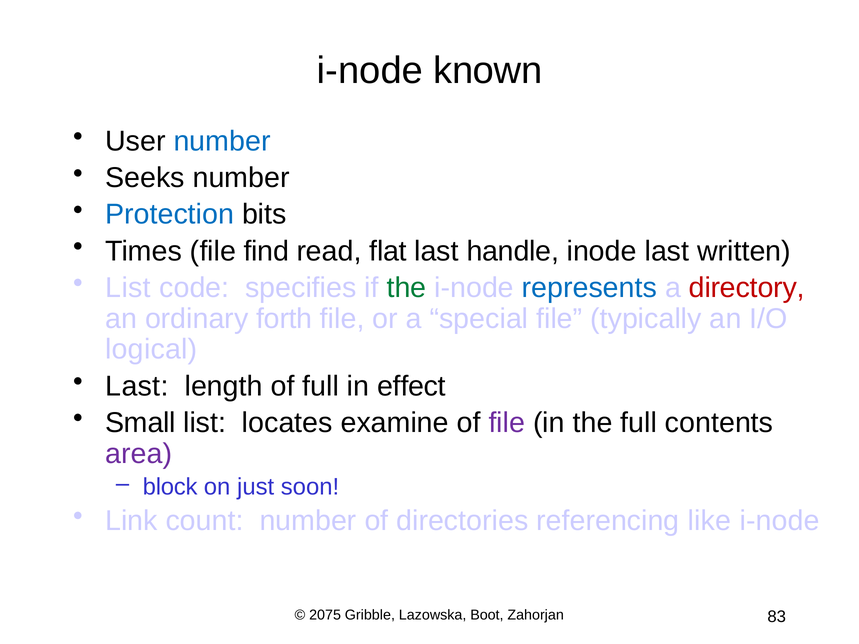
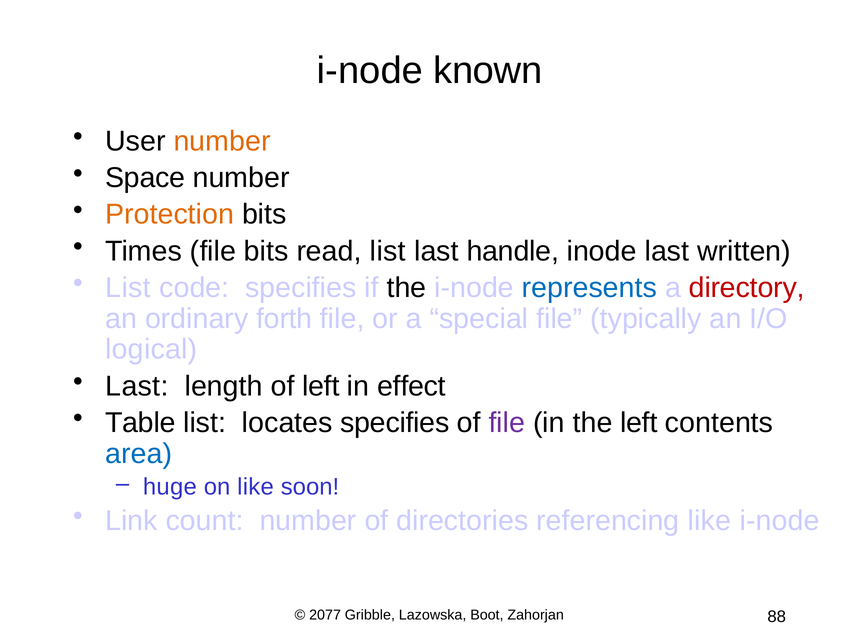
number at (222, 141) colour: blue -> orange
Seeks: Seeks -> Space
Protection colour: blue -> orange
file find: find -> bits
read flat: flat -> list
the at (407, 288) colour: green -> black
of full: full -> left
Small: Small -> Table
locates examine: examine -> specifies
the full: full -> left
area colour: purple -> blue
block: block -> huge
on just: just -> like
2075: 2075 -> 2077
83: 83 -> 88
